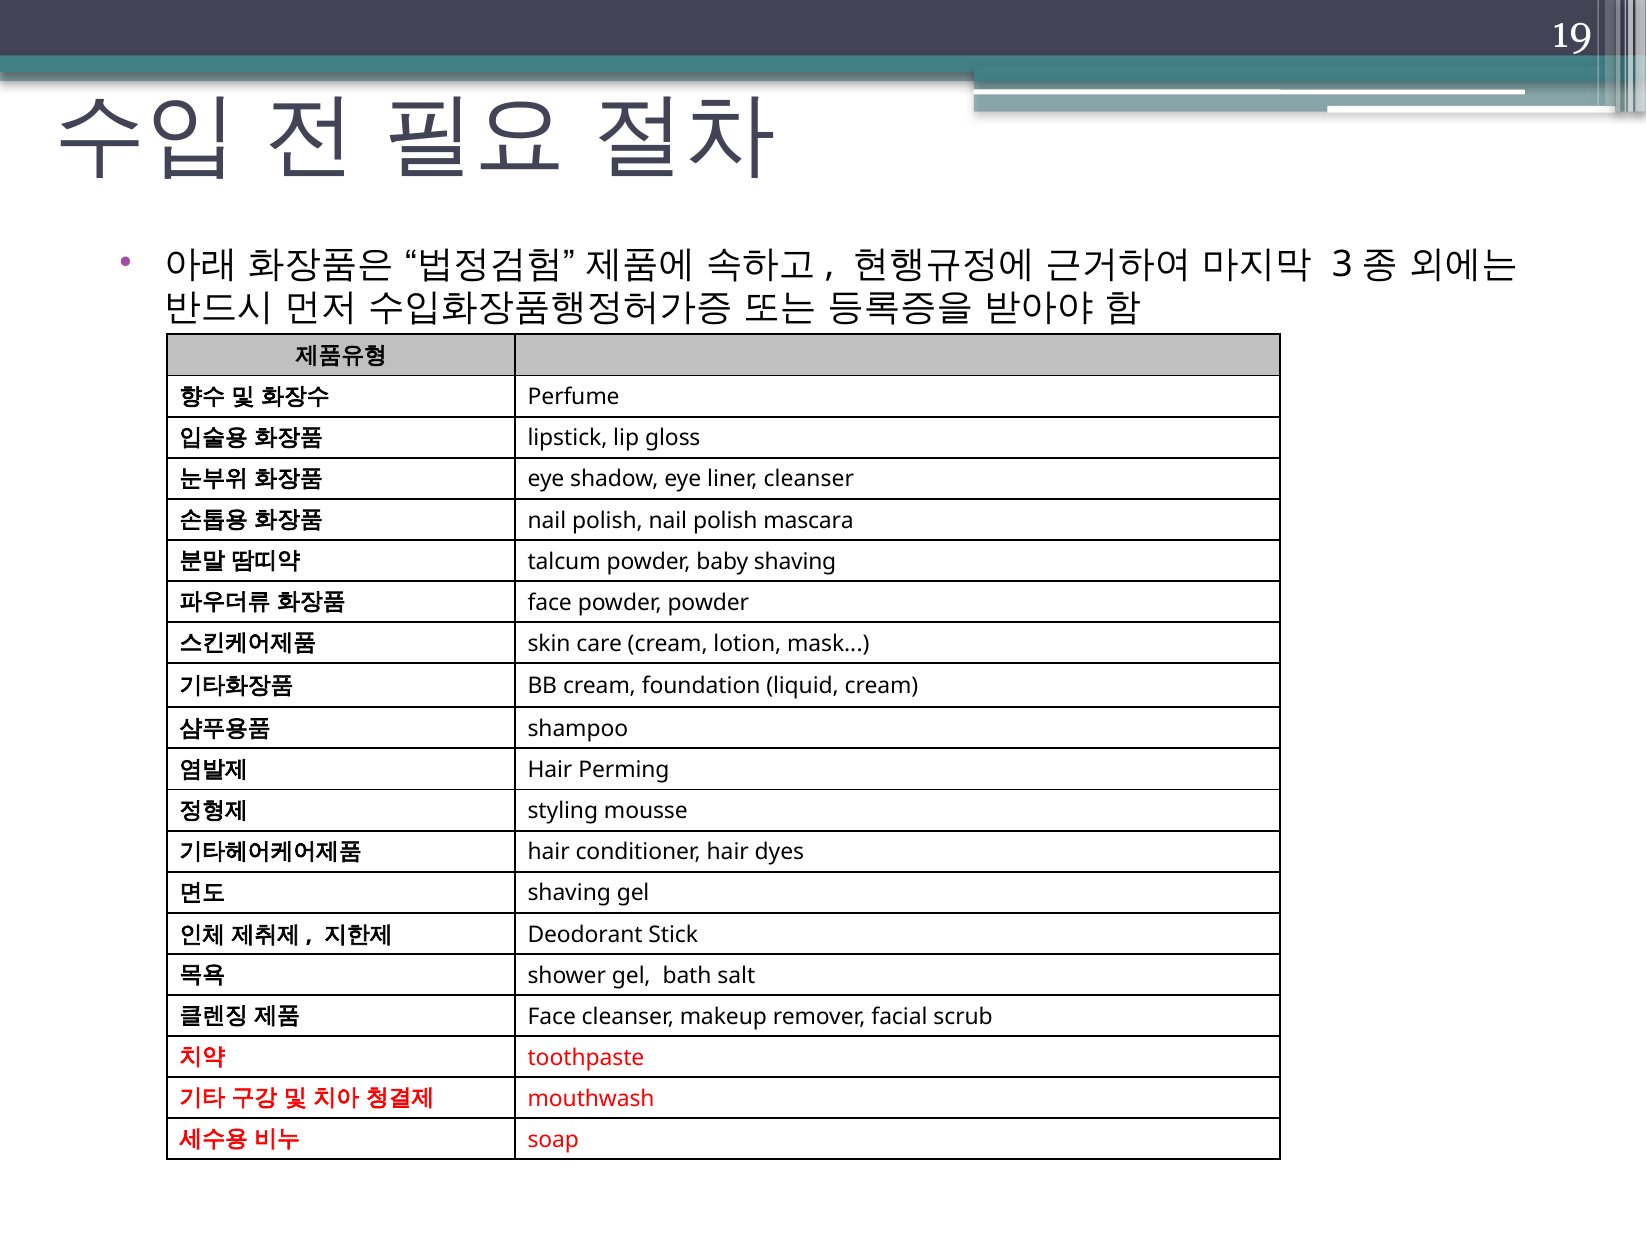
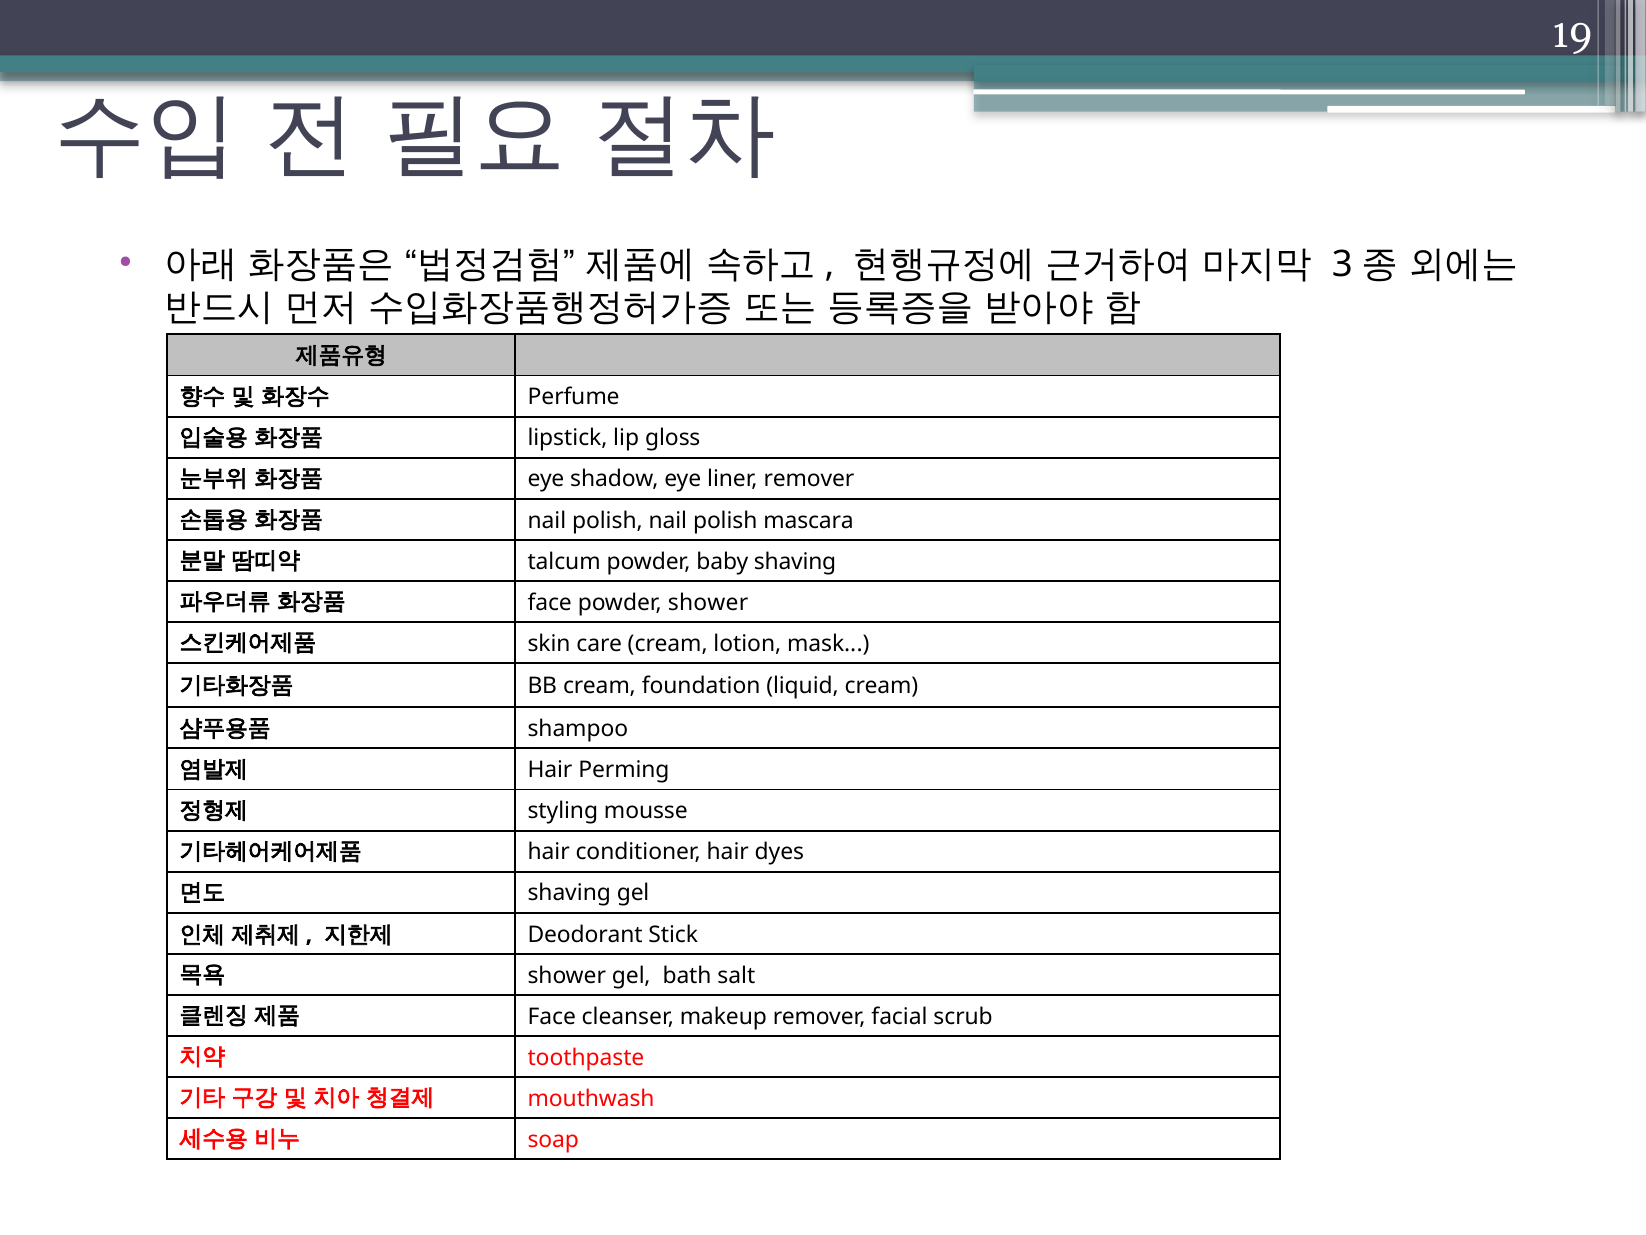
liner cleanser: cleanser -> remover
powder powder: powder -> shower
